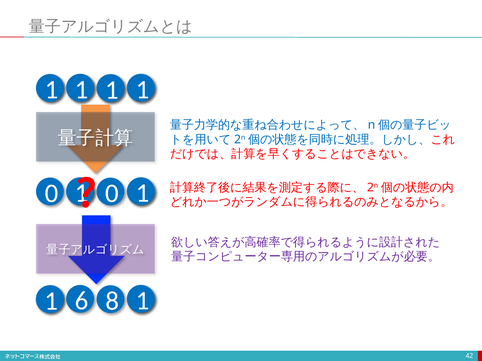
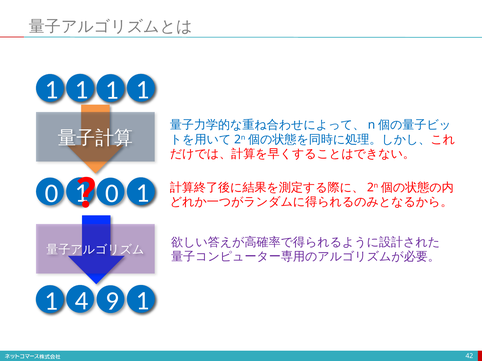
6: 6 -> 4
8: 8 -> 9
